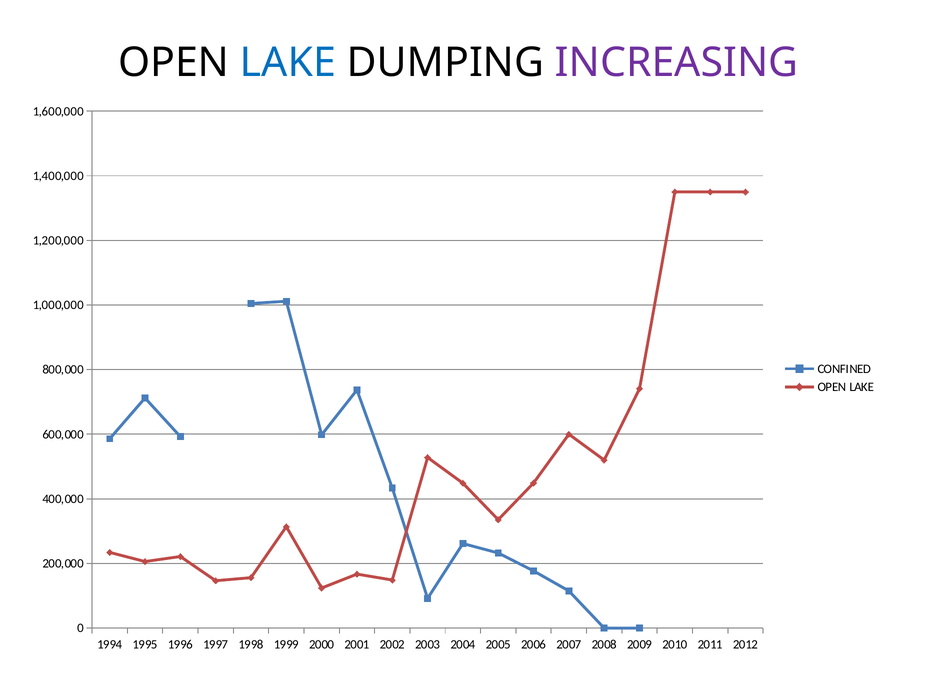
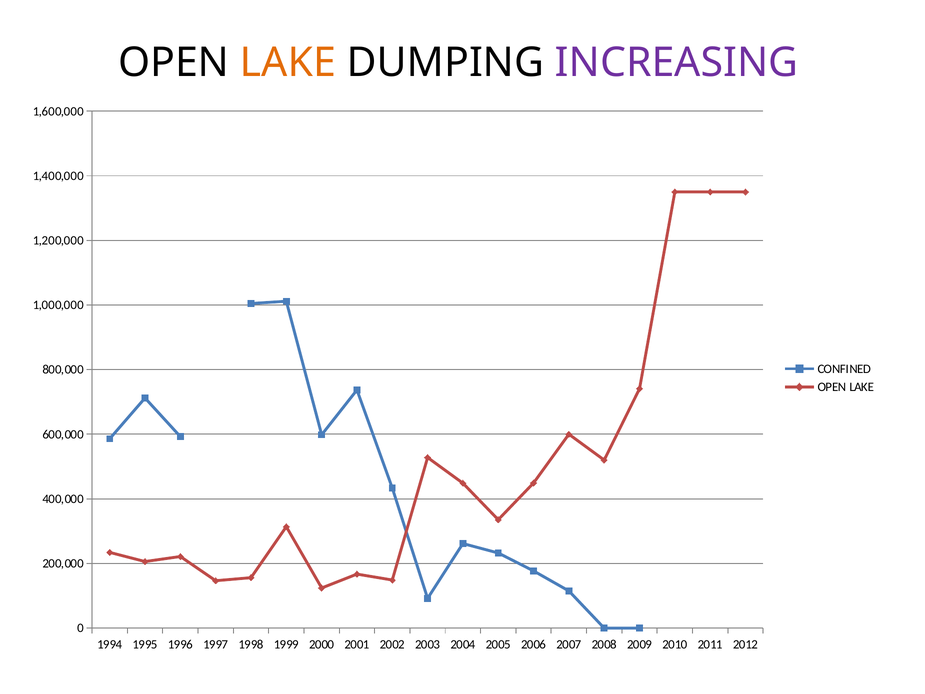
LAKE at (288, 62) colour: blue -> orange
